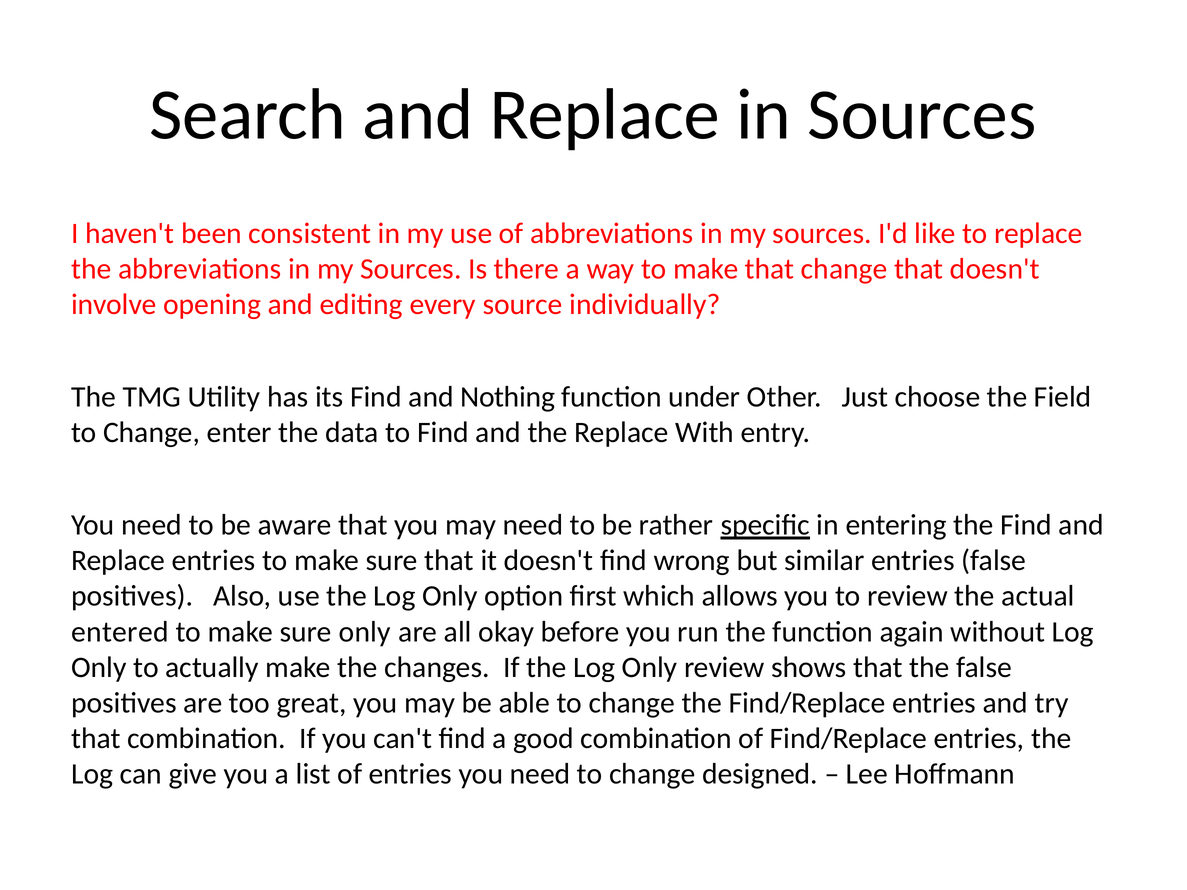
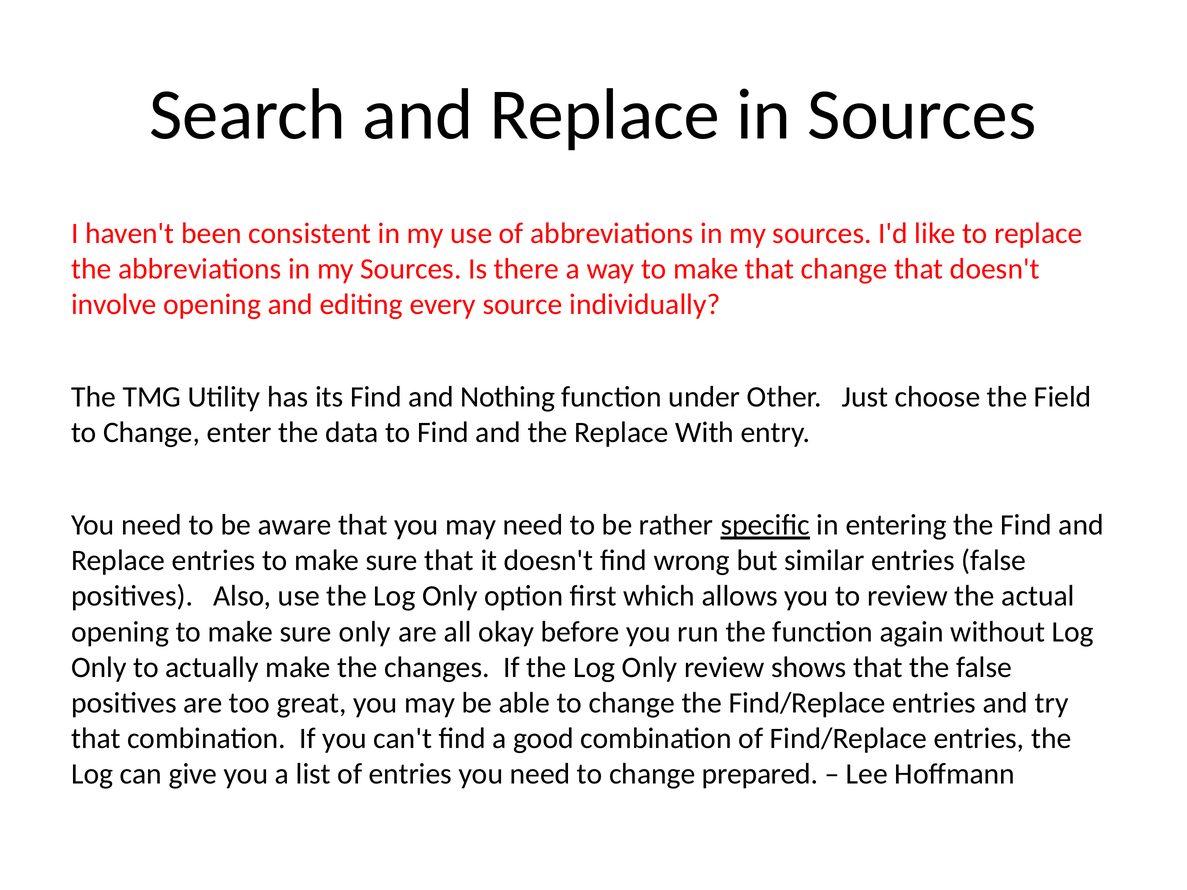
entered at (120, 632): entered -> opening
designed: designed -> prepared
